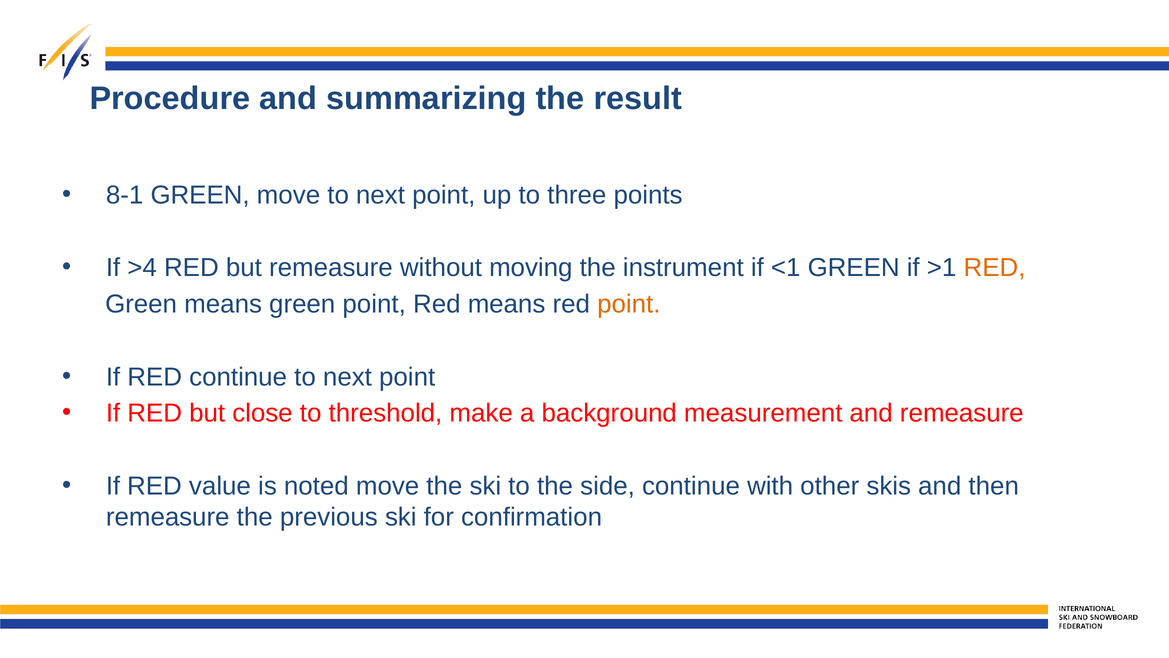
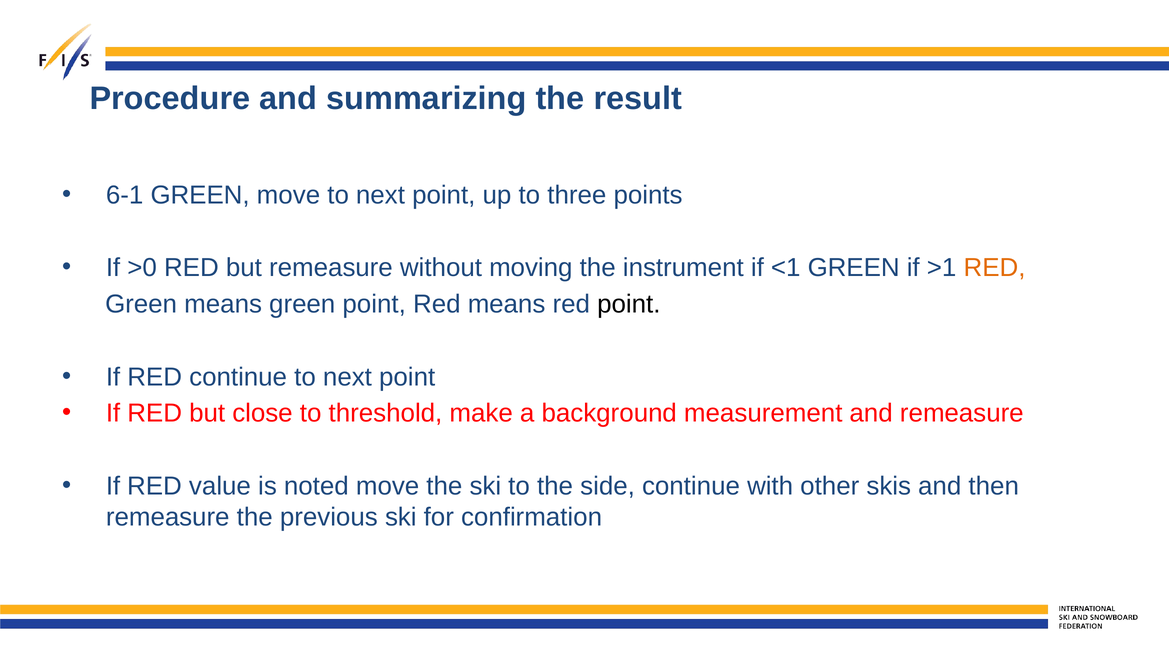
8-1: 8-1 -> 6-1
>4: >4 -> >0
point at (629, 304) colour: orange -> black
